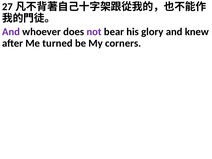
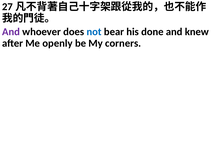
not colour: purple -> blue
glory: glory -> done
turned: turned -> openly
